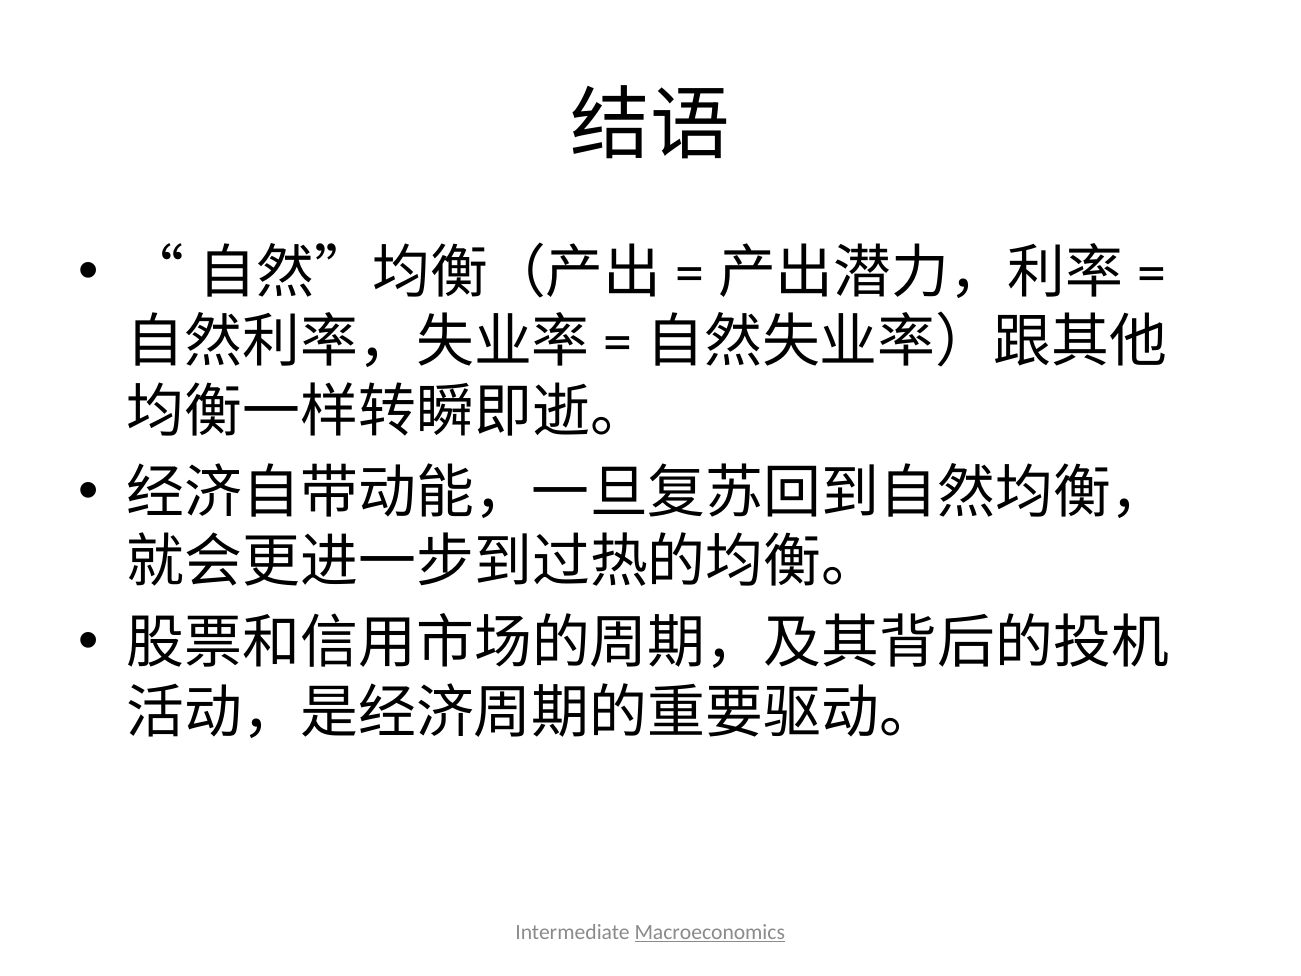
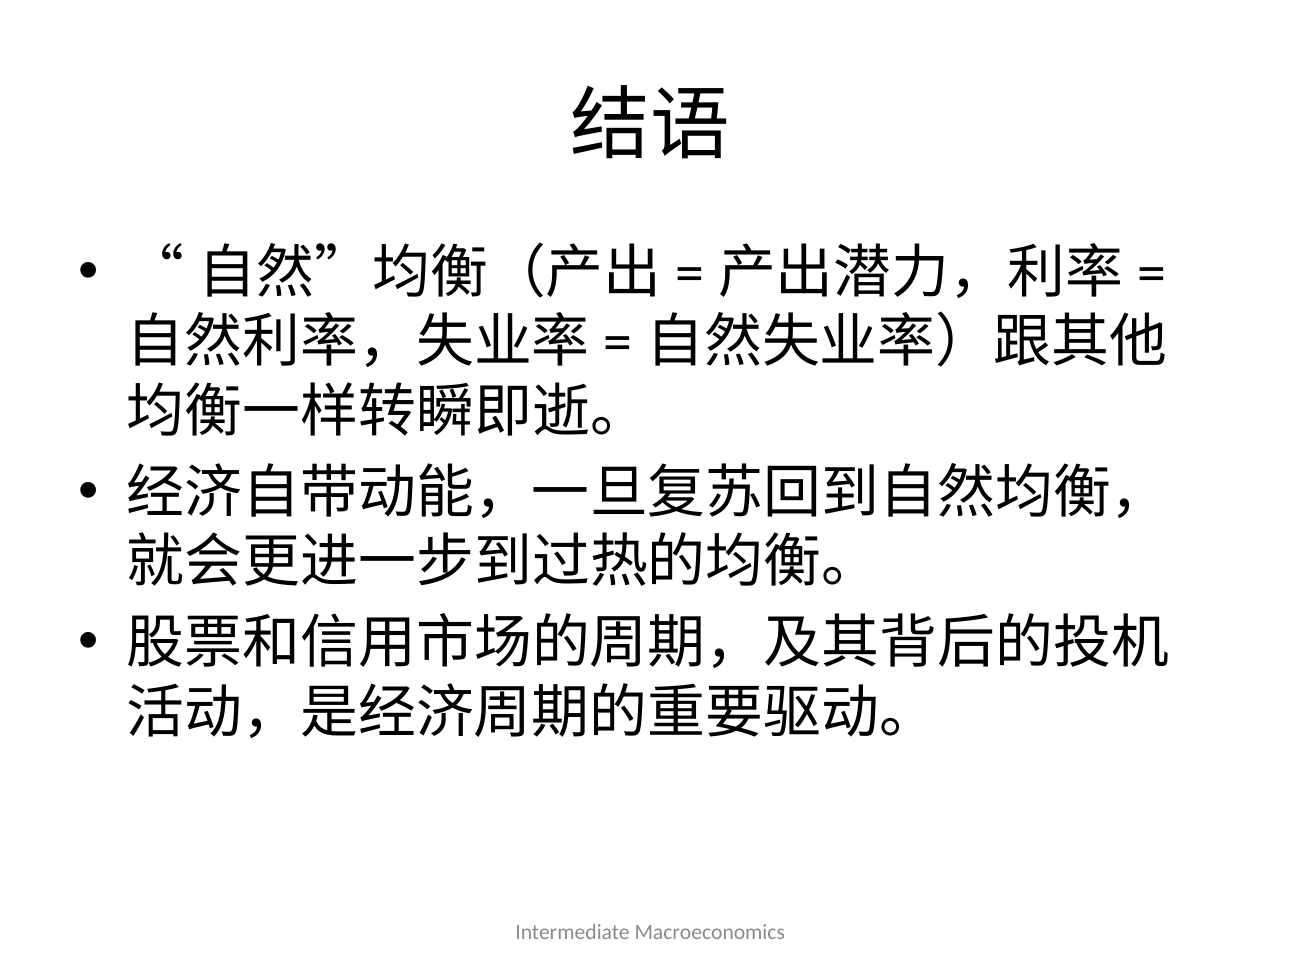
Macroeconomics underline: present -> none
